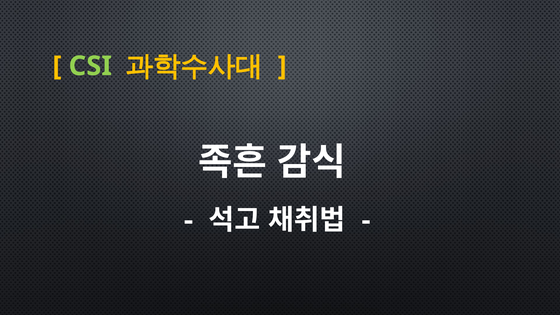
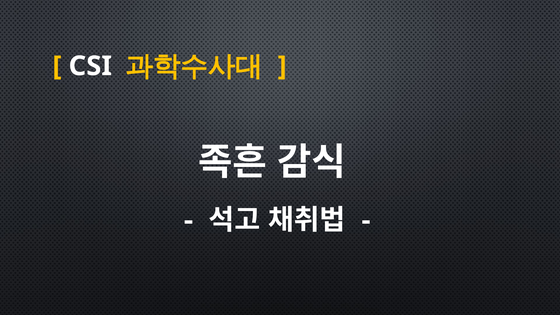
CSI colour: light green -> white
